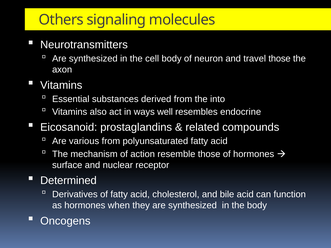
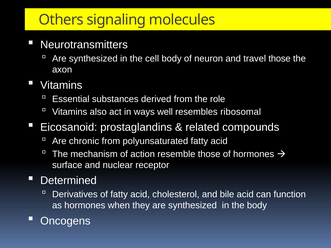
into: into -> role
endocrine: endocrine -> ribosomal
various: various -> chronic
